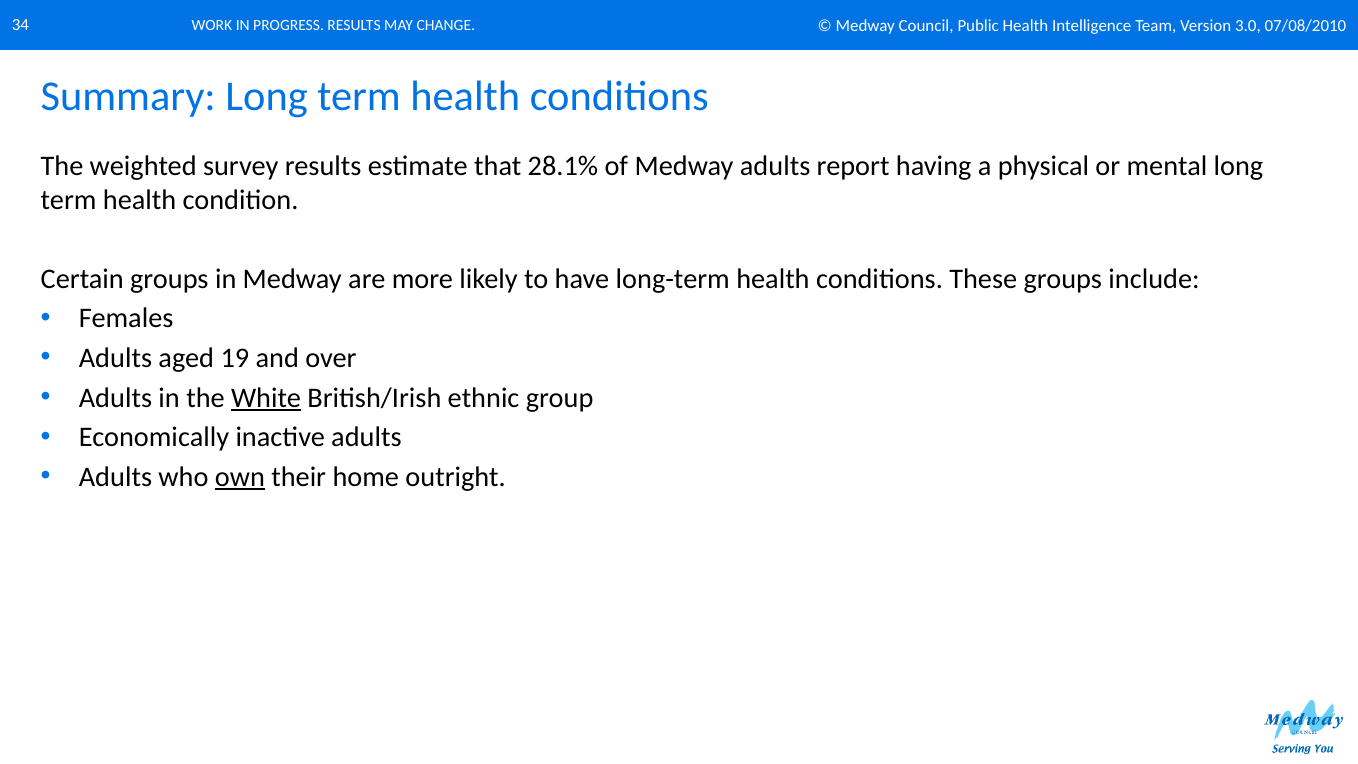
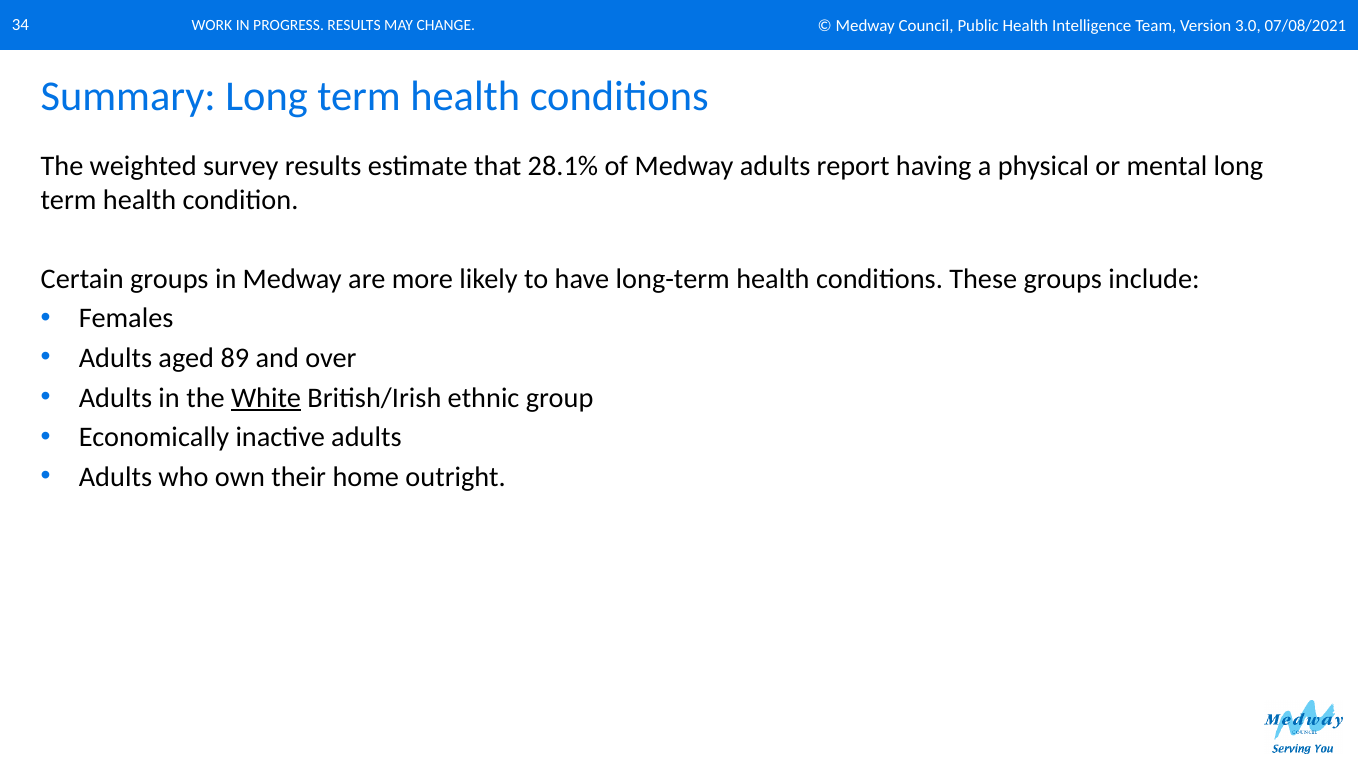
07/08/2010: 07/08/2010 -> 07/08/2021
19: 19 -> 89
own underline: present -> none
